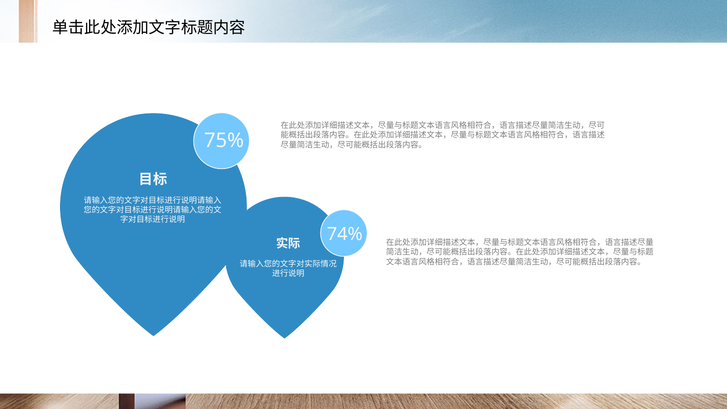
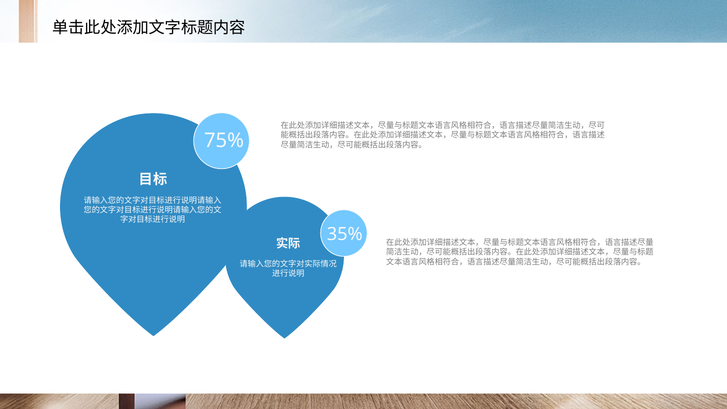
74%: 74% -> 35%
